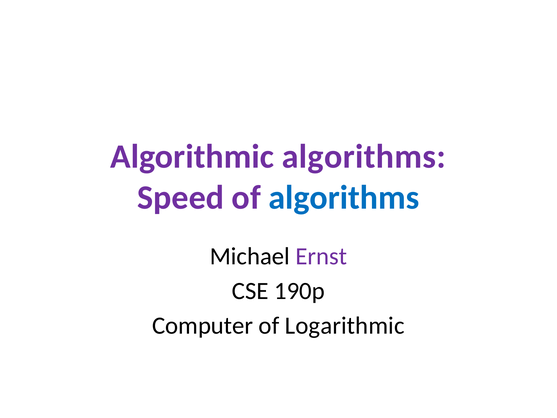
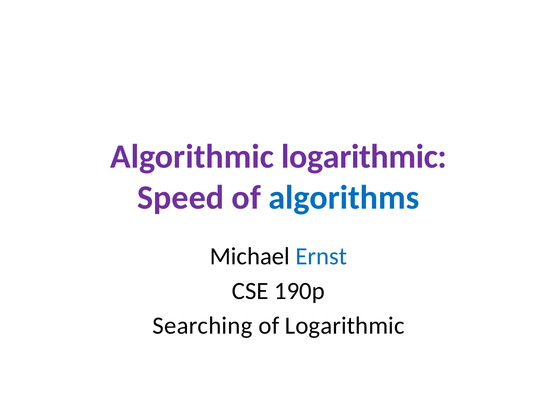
Algorithmic algorithms: algorithms -> logarithmic
Ernst colour: purple -> blue
Computer: Computer -> Searching
